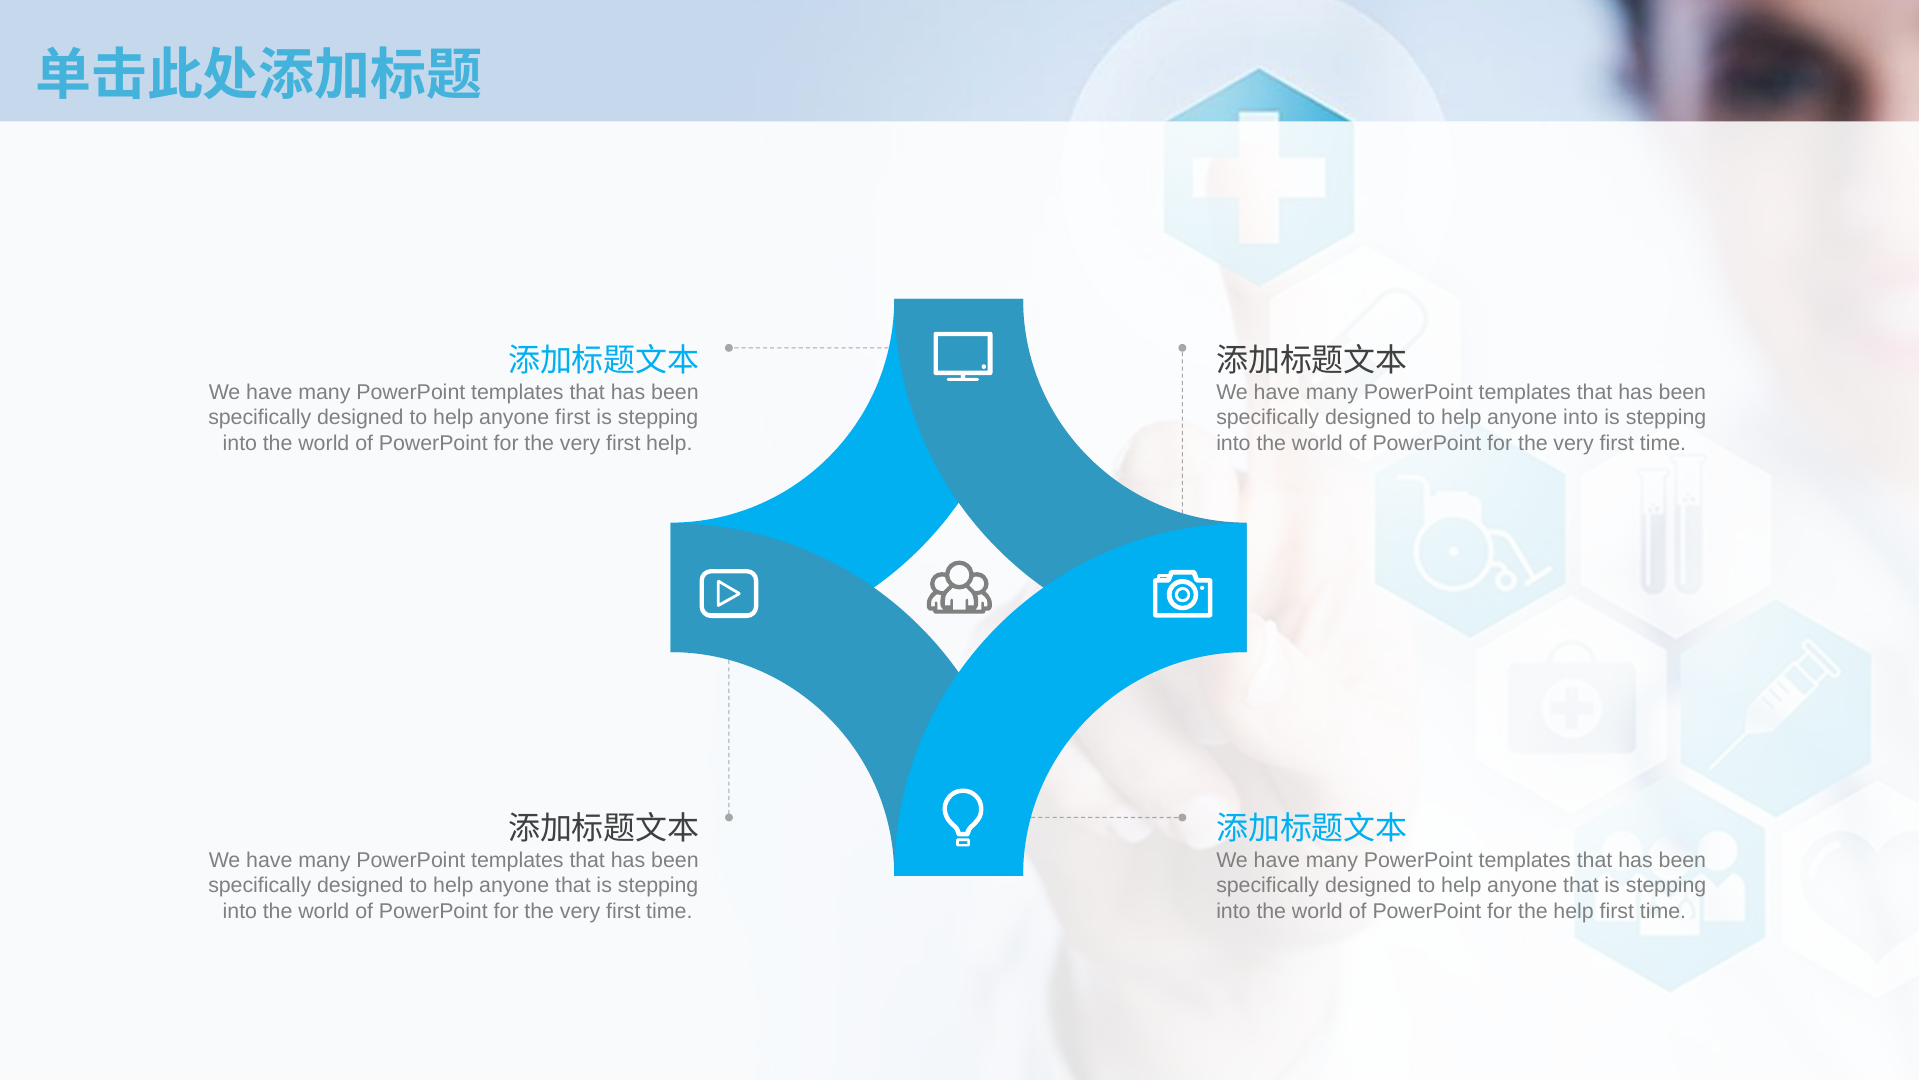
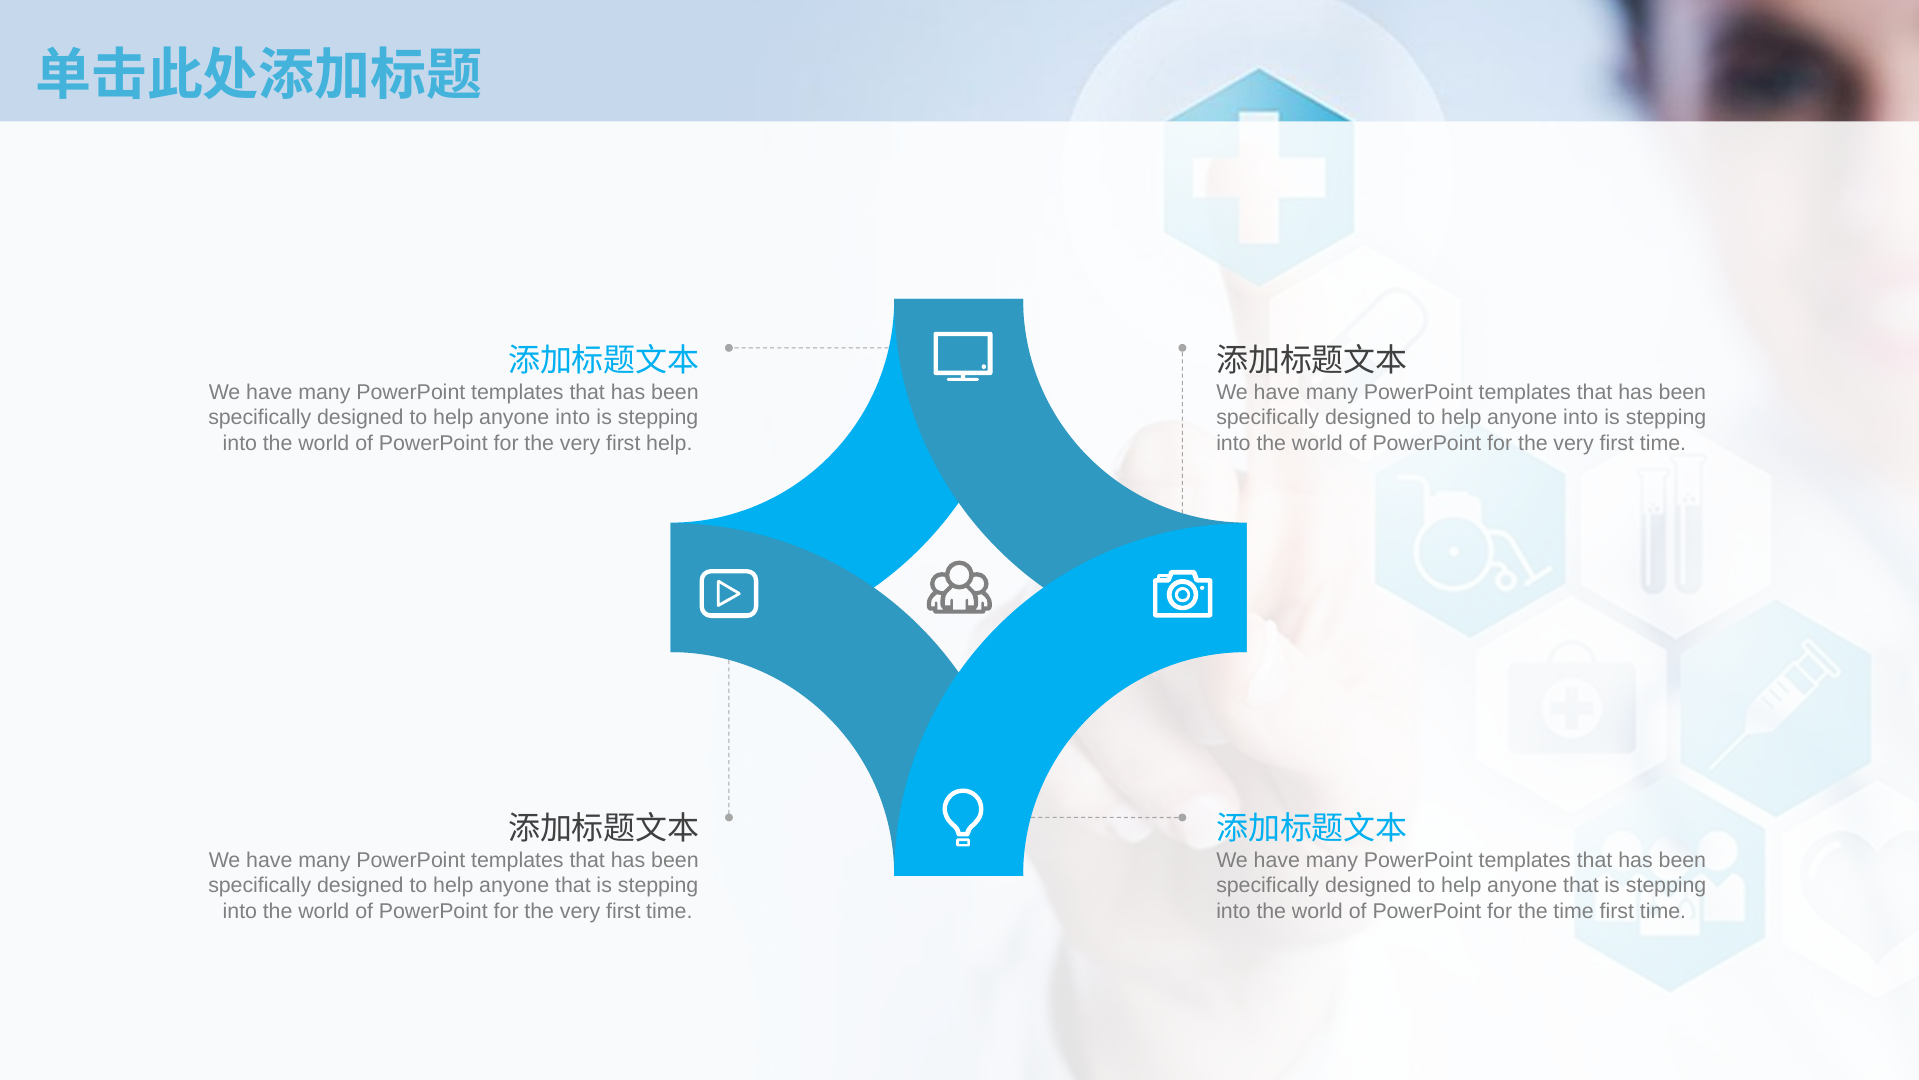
first at (573, 417): first -> into
the help: help -> time
